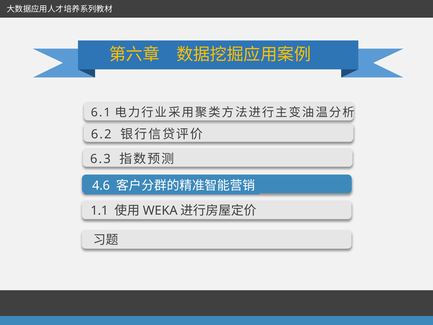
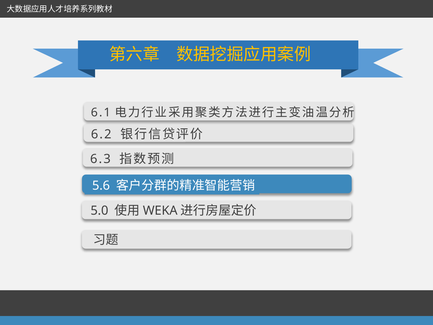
4.6: 4.6 -> 5.6
1.1: 1.1 -> 5.0
